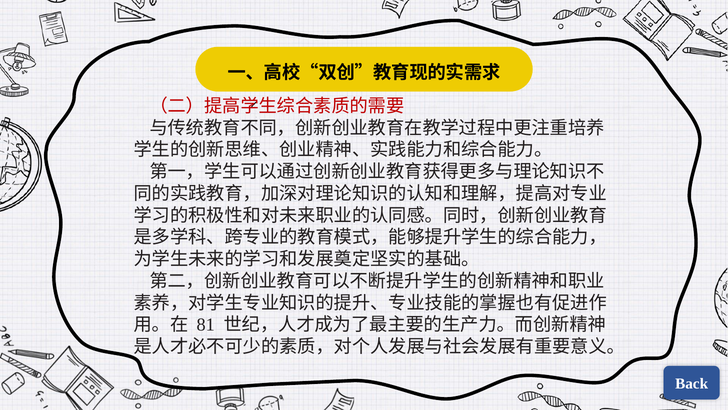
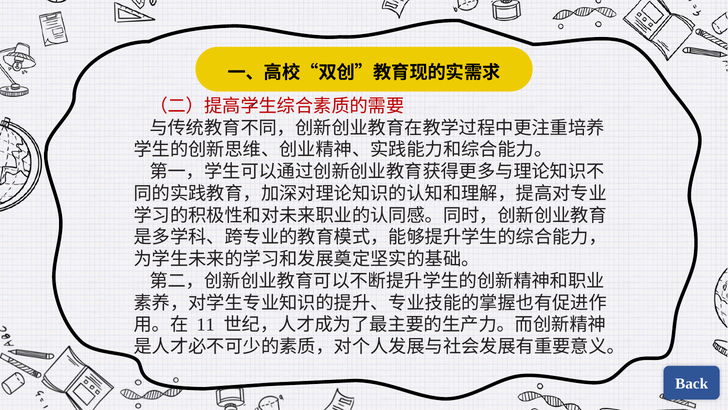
81: 81 -> 11
